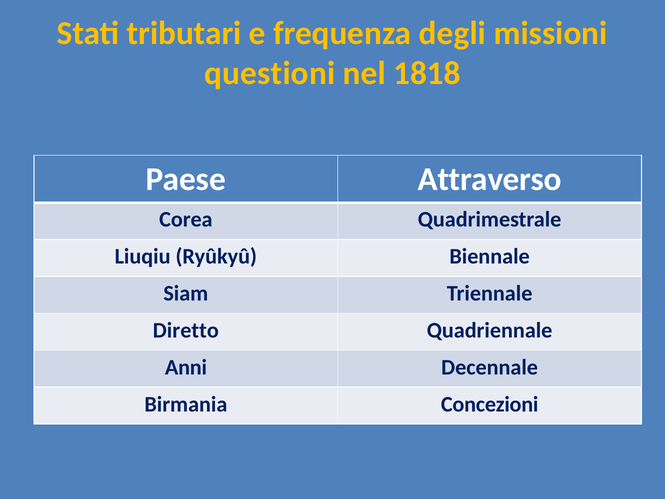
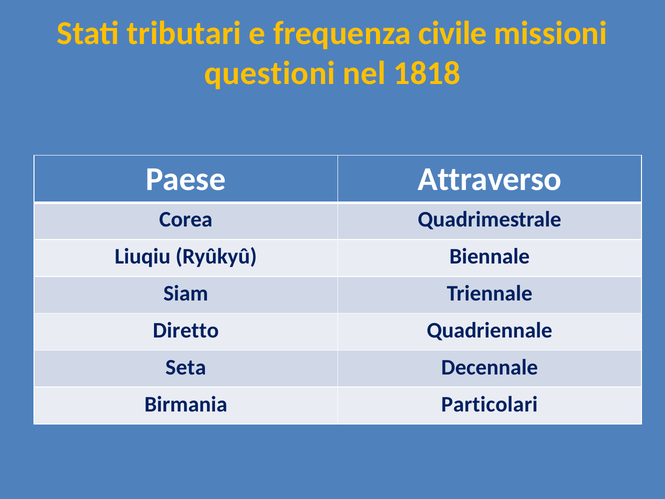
degli: degli -> civile
Anni: Anni -> Seta
Concezioni: Concezioni -> Particolari
